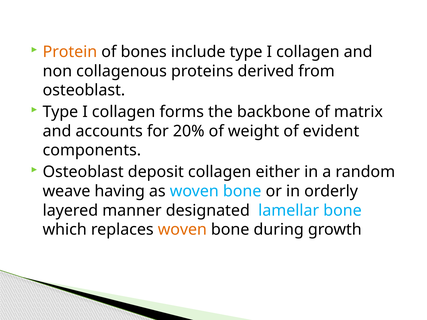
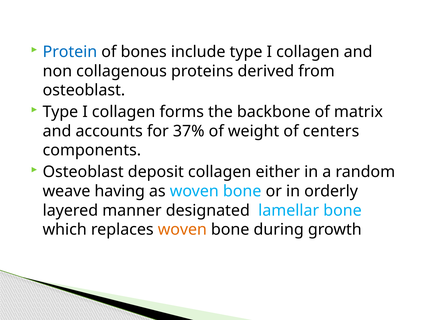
Protein colour: orange -> blue
20%: 20% -> 37%
evident: evident -> centers
